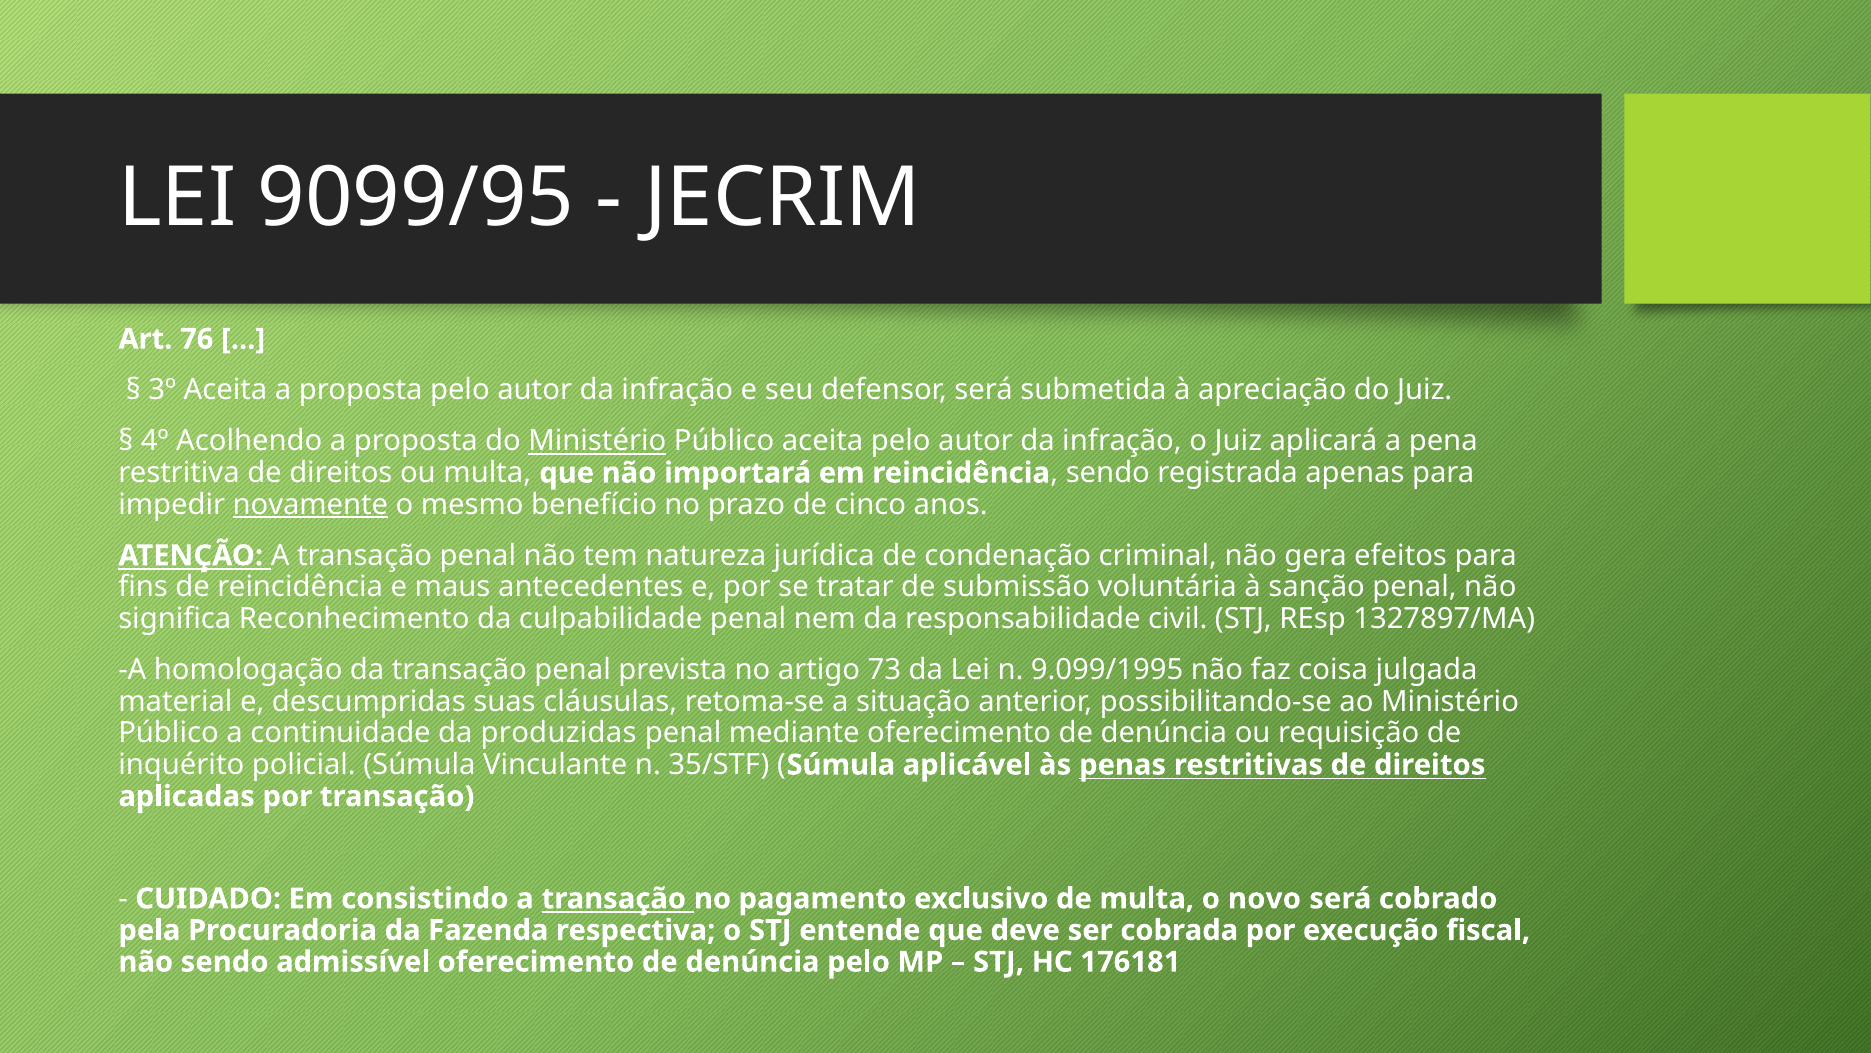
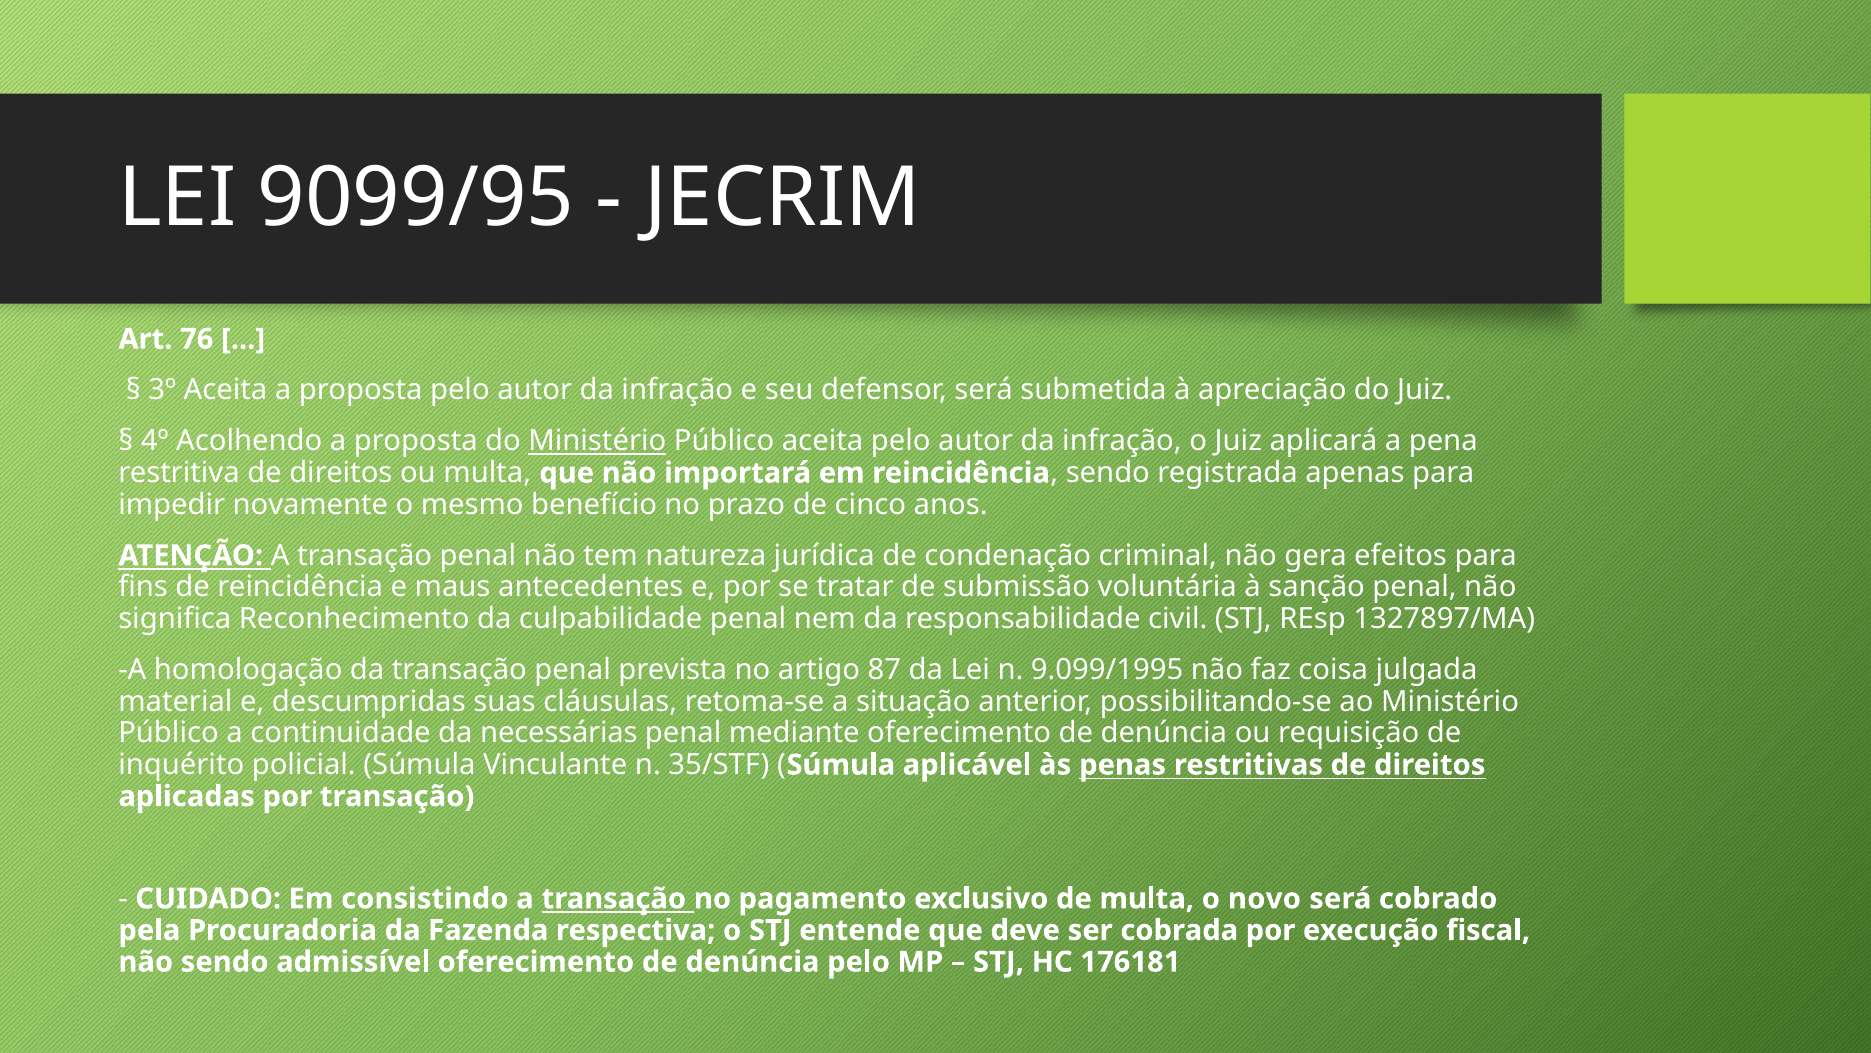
novamente underline: present -> none
73: 73 -> 87
produzidas: produzidas -> necessárias
